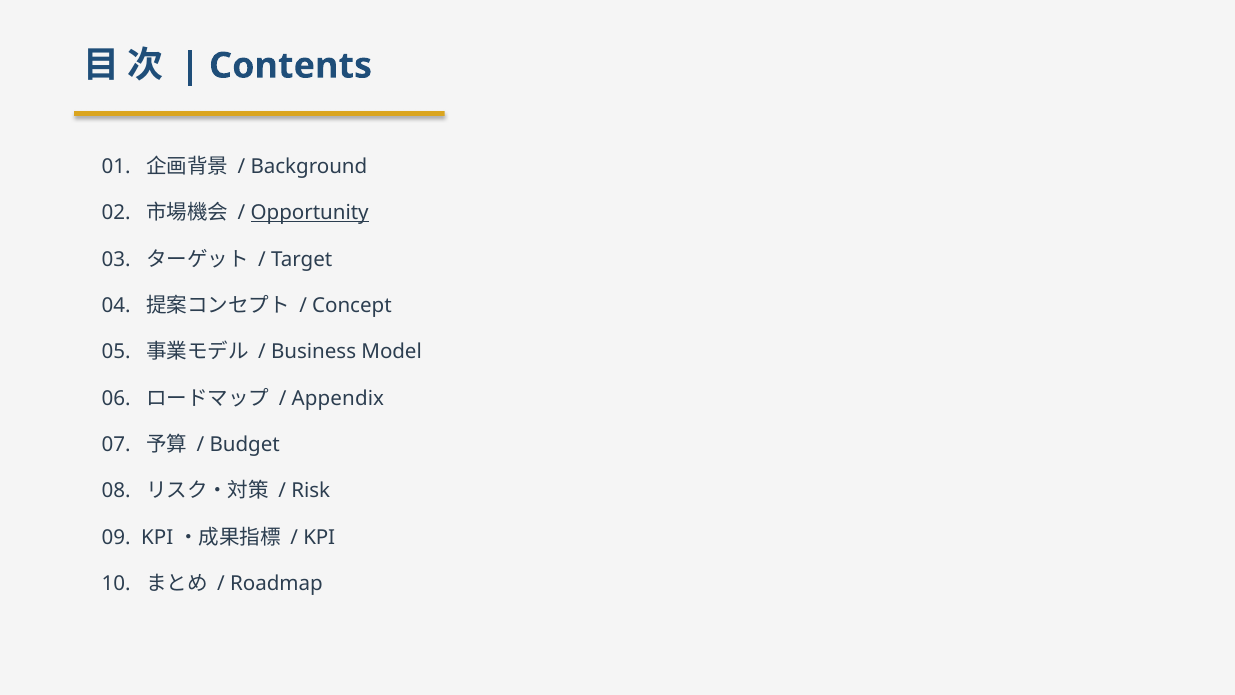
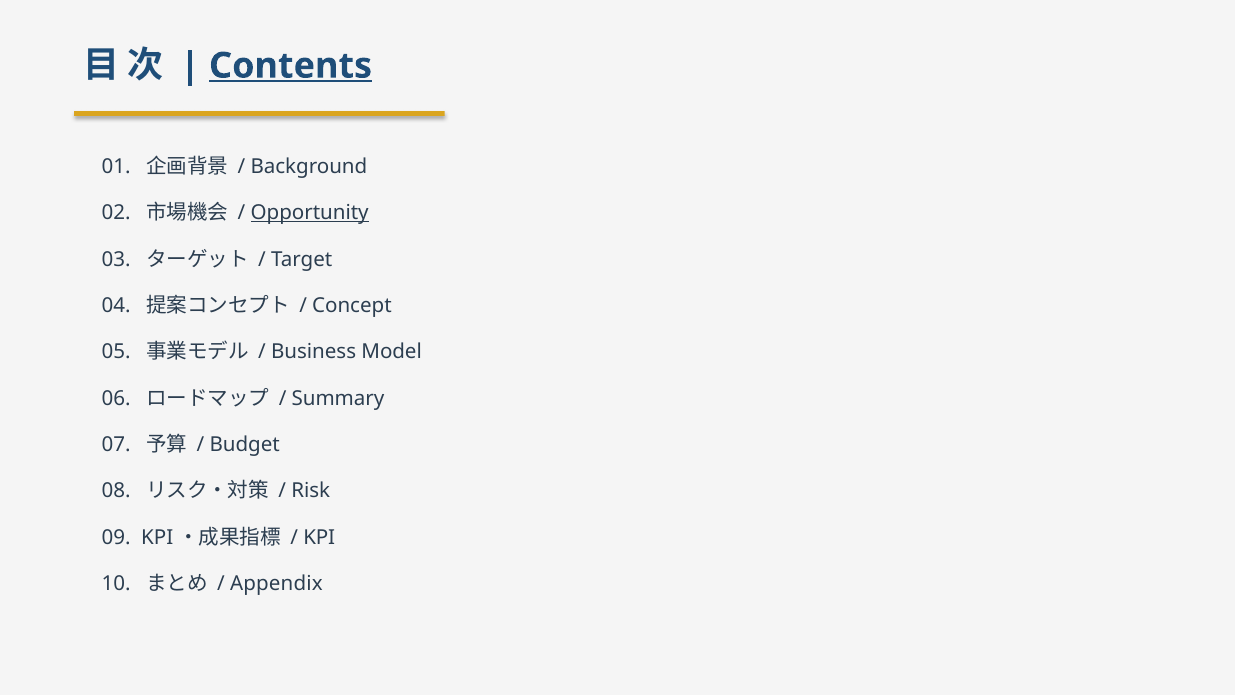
Contents underline: none -> present
Appendix: Appendix -> Summary
Roadmap: Roadmap -> Appendix
